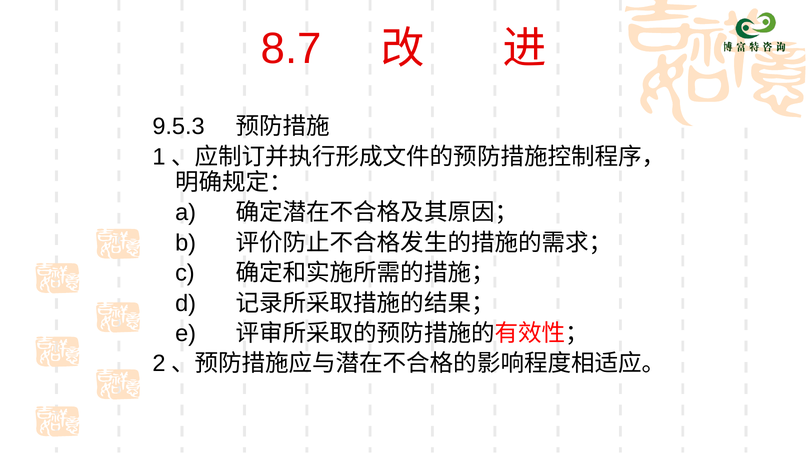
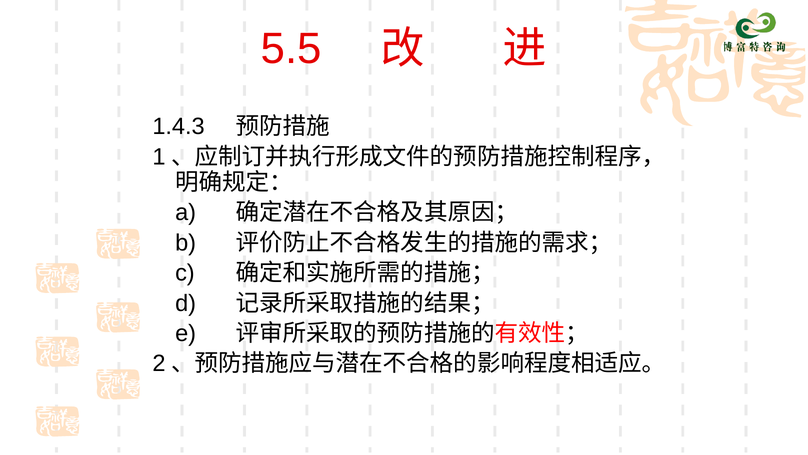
8.7: 8.7 -> 5.5
9.5.3: 9.5.3 -> 1.4.3
